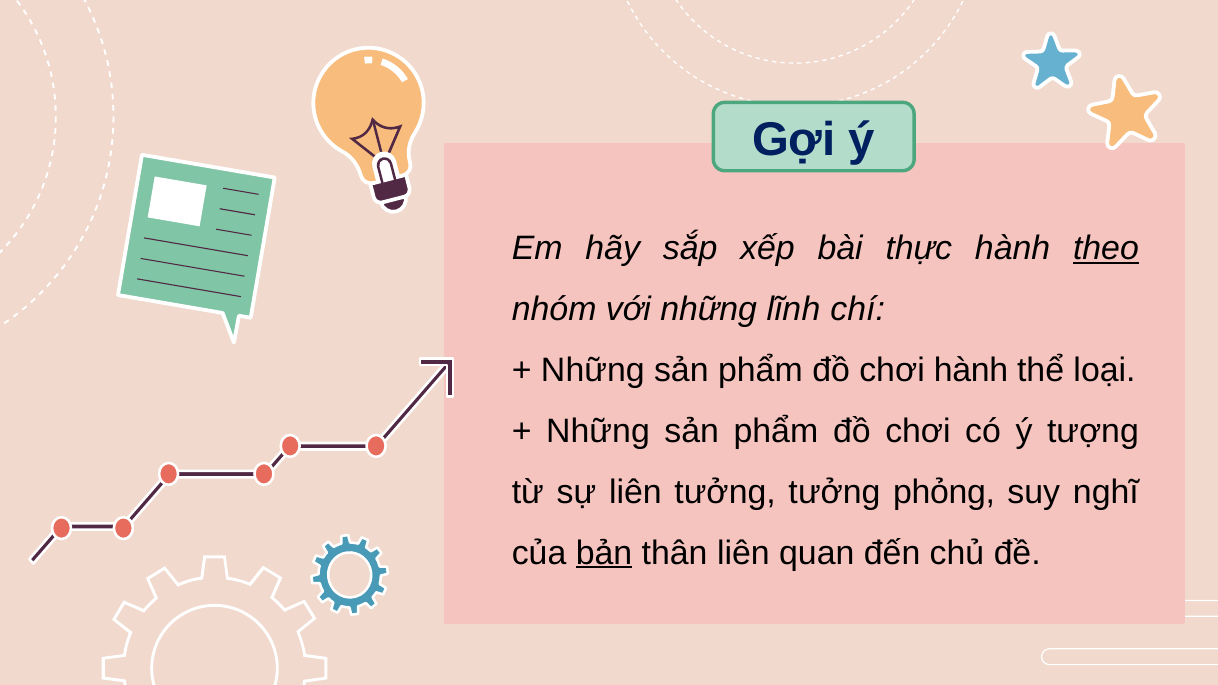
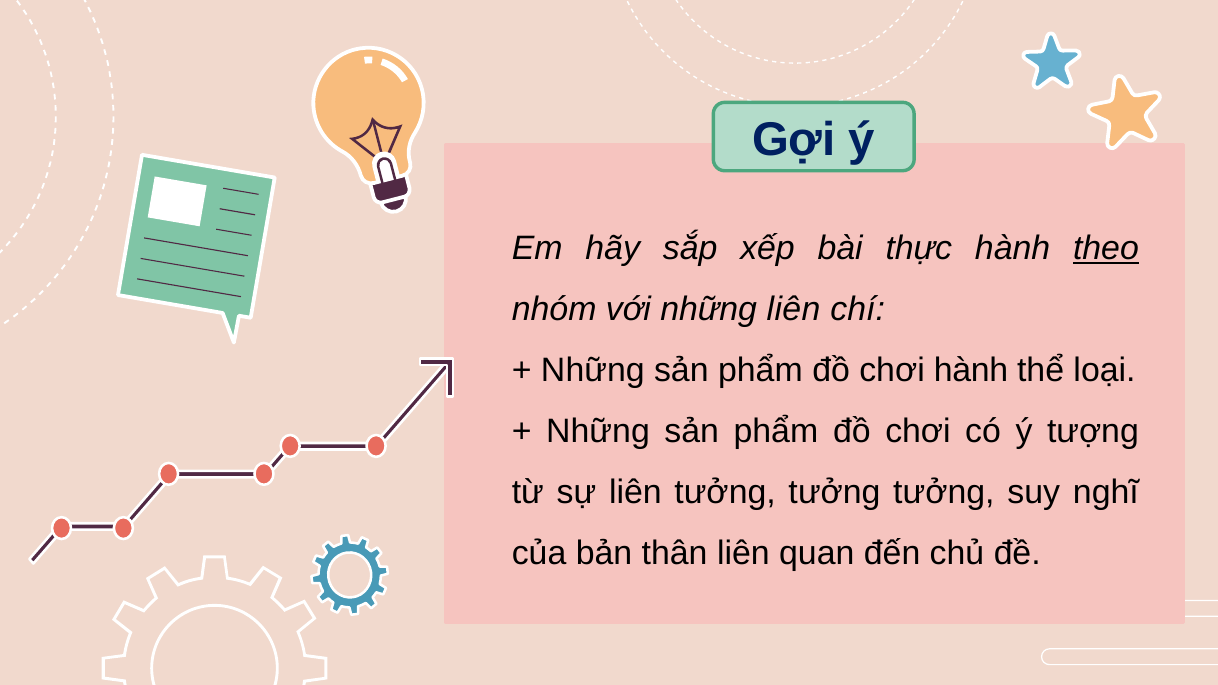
những lĩnh: lĩnh -> liên
tưởng tưởng phỏng: phỏng -> tưởng
bản underline: present -> none
